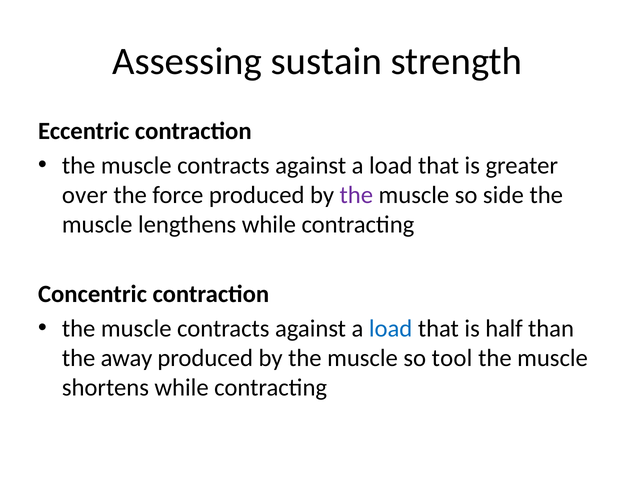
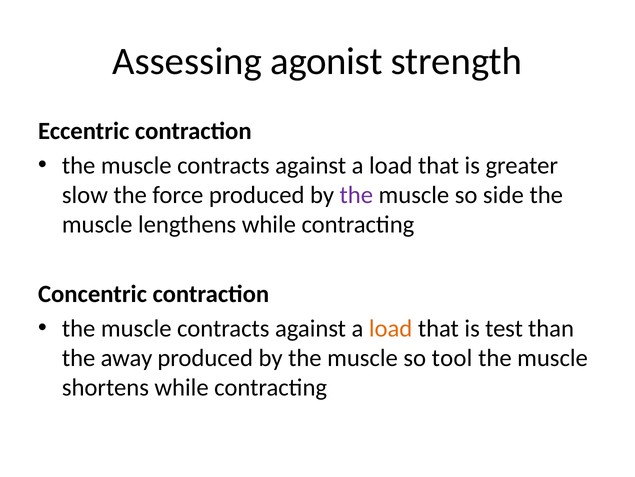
sustain: sustain -> agonist
over: over -> slow
load at (391, 328) colour: blue -> orange
half: half -> test
